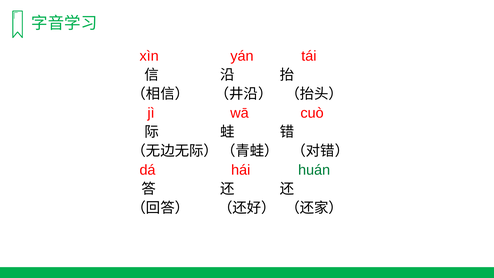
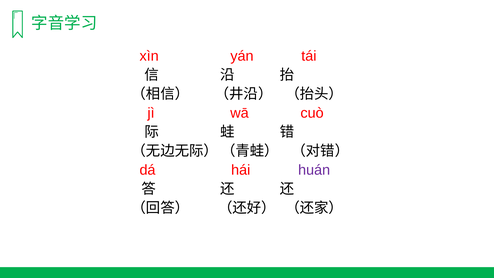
huán colour: green -> purple
